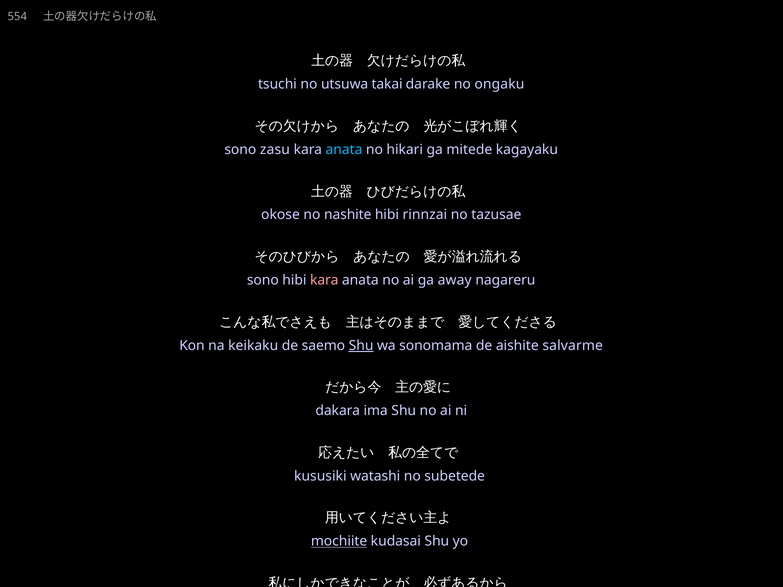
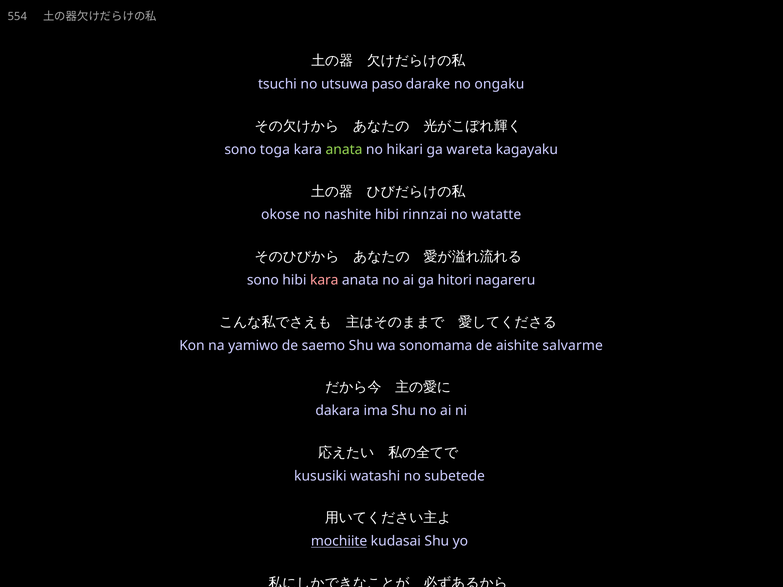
takai: takai -> paso
zasu: zasu -> toga
anata at (344, 150) colour: light blue -> light green
mitede: mitede -> wareta
tazusae: tazusae -> watatte
away: away -> hitori
keikaku: keikaku -> yamiwo
Shu at (361, 346) underline: present -> none
